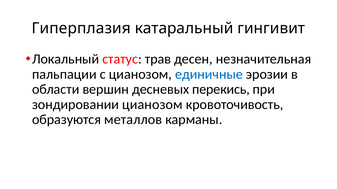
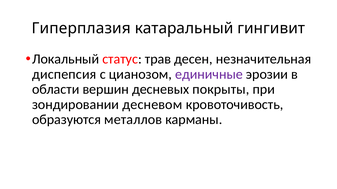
пальпации: пальпации -> диспепсия
единичные colour: blue -> purple
перекись: перекись -> покрыты
зондировании цианозом: цианозом -> десневом
